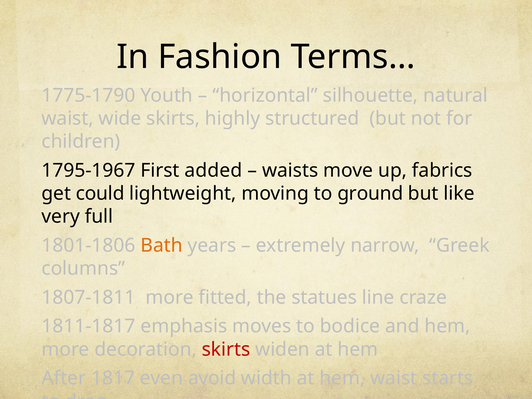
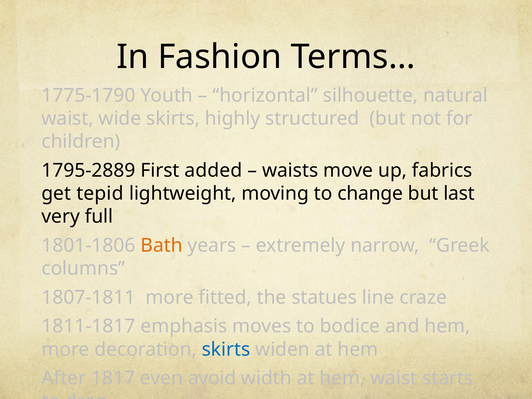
1795-1967: 1795-1967 -> 1795-2889
could: could -> tepid
ground: ground -> change
like: like -> last
skirts at (226, 349) colour: red -> blue
